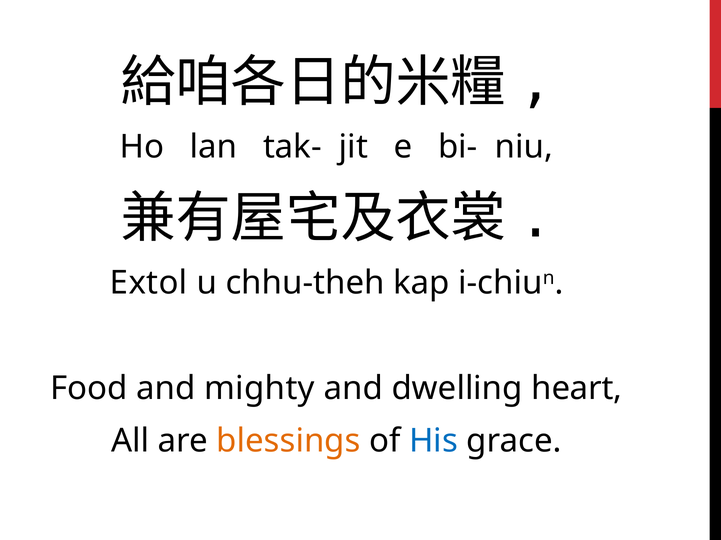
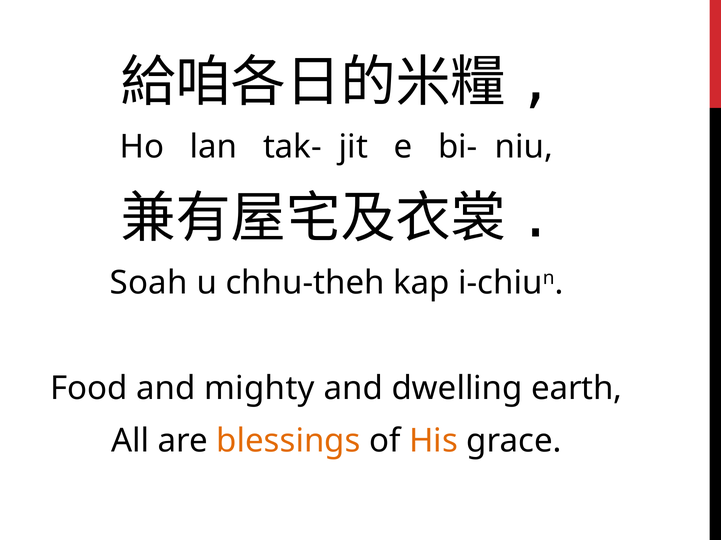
Extol: Extol -> Soah
heart: heart -> earth
His colour: blue -> orange
